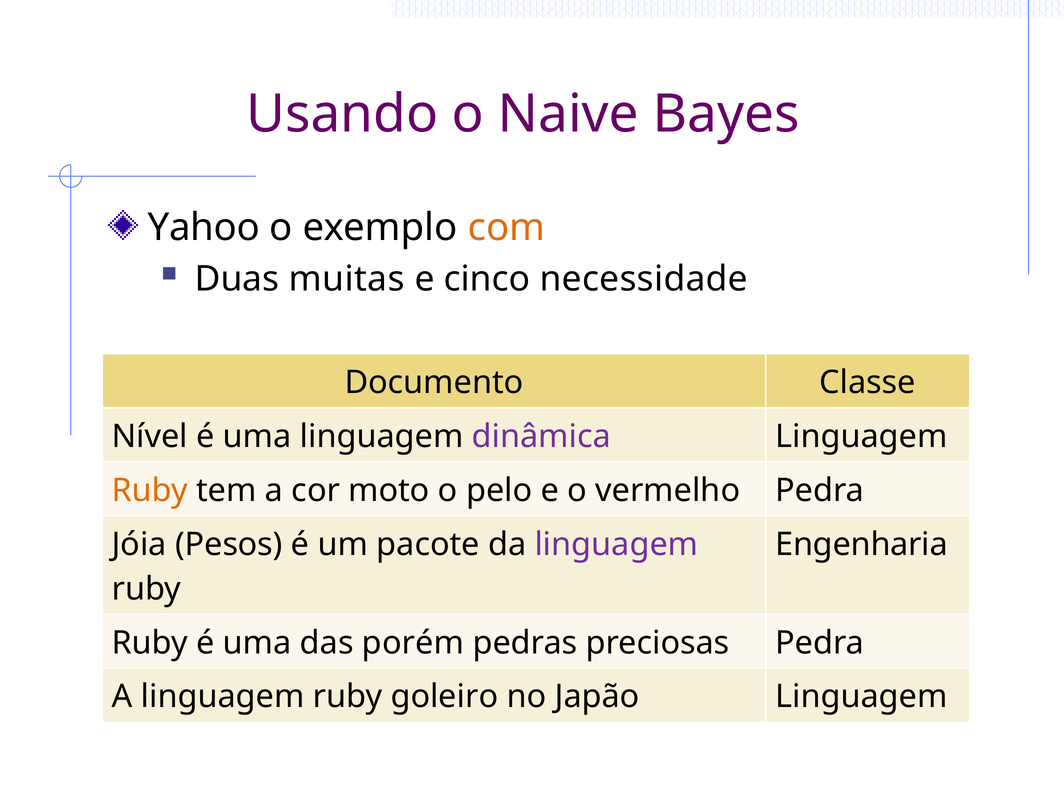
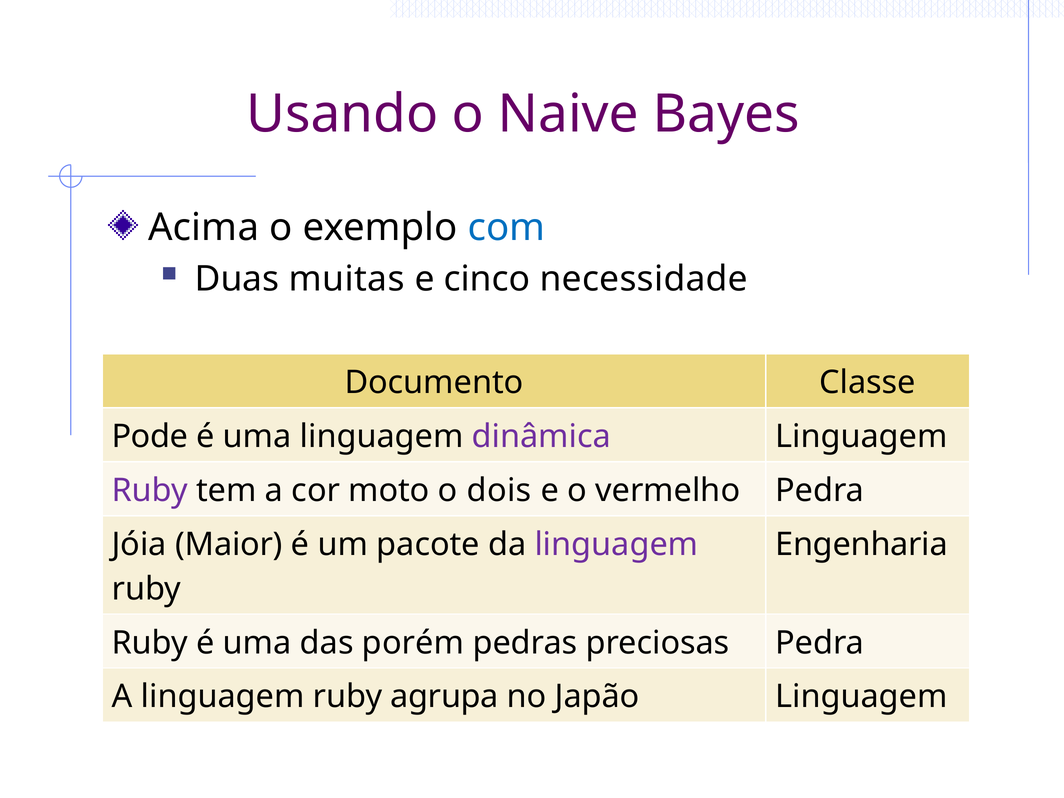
Yahoo: Yahoo -> Acima
com colour: orange -> blue
Nível: Nível -> Pode
Ruby at (150, 491) colour: orange -> purple
pelo: pelo -> dois
Pesos: Pesos -> Maior
goleiro: goleiro -> agrupa
